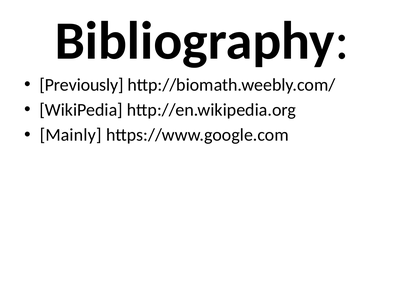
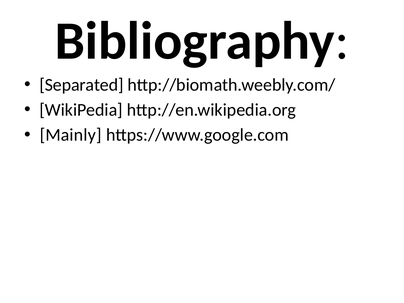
Previously: Previously -> Separated
